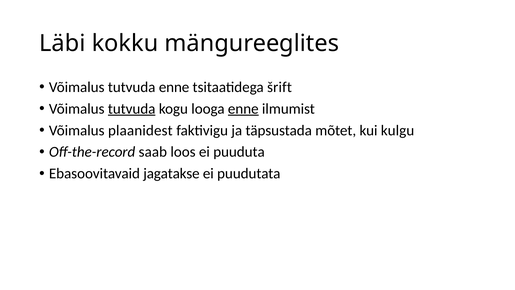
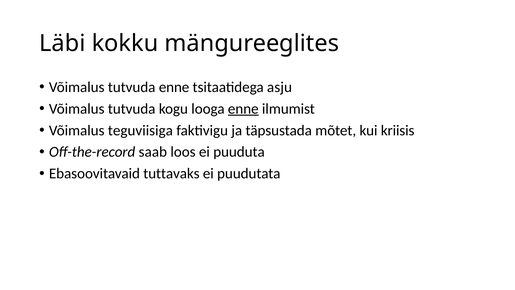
šrift: šrift -> asju
tutvuda at (132, 109) underline: present -> none
plaanidest: plaanidest -> teguviisiga
kulgu: kulgu -> kriisis
jagatakse: jagatakse -> tuttavaks
